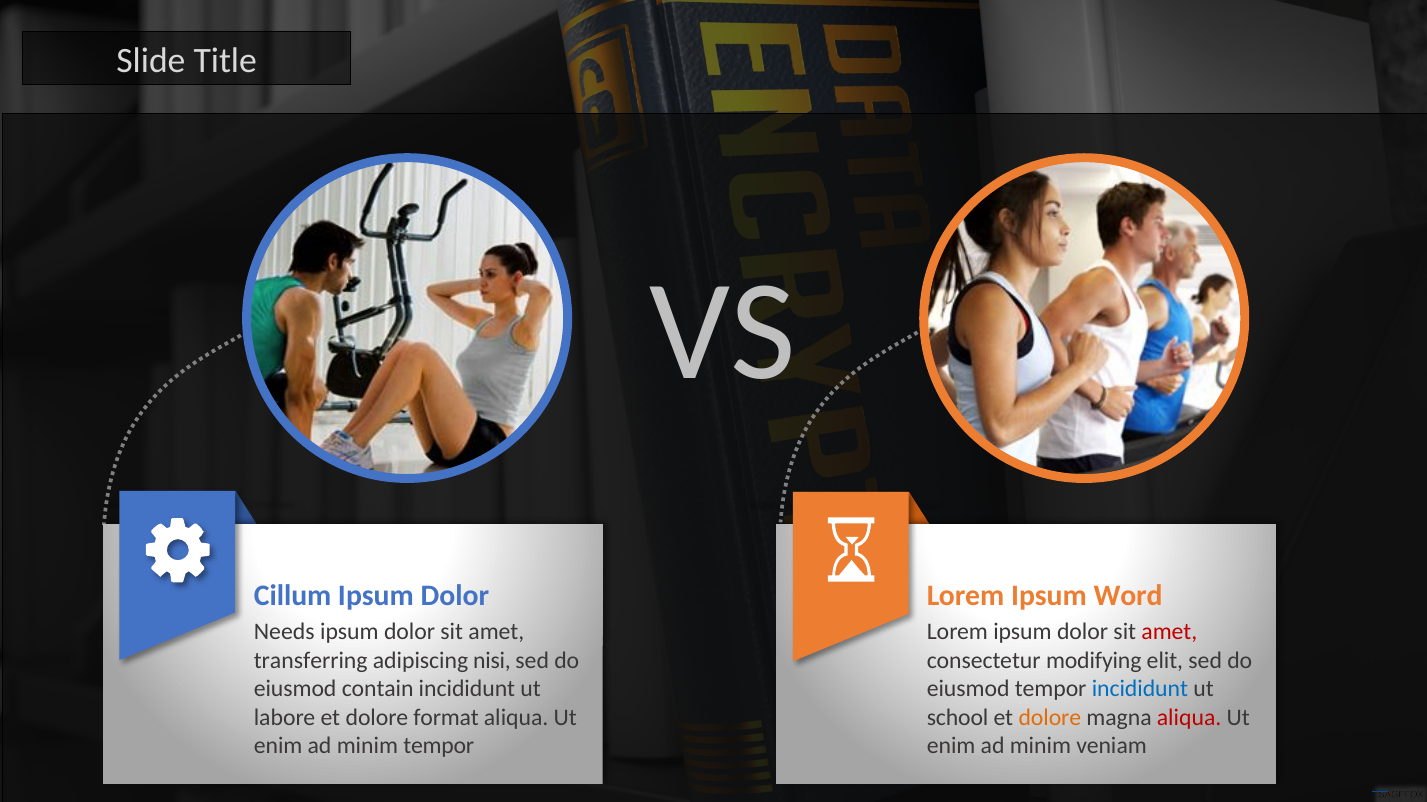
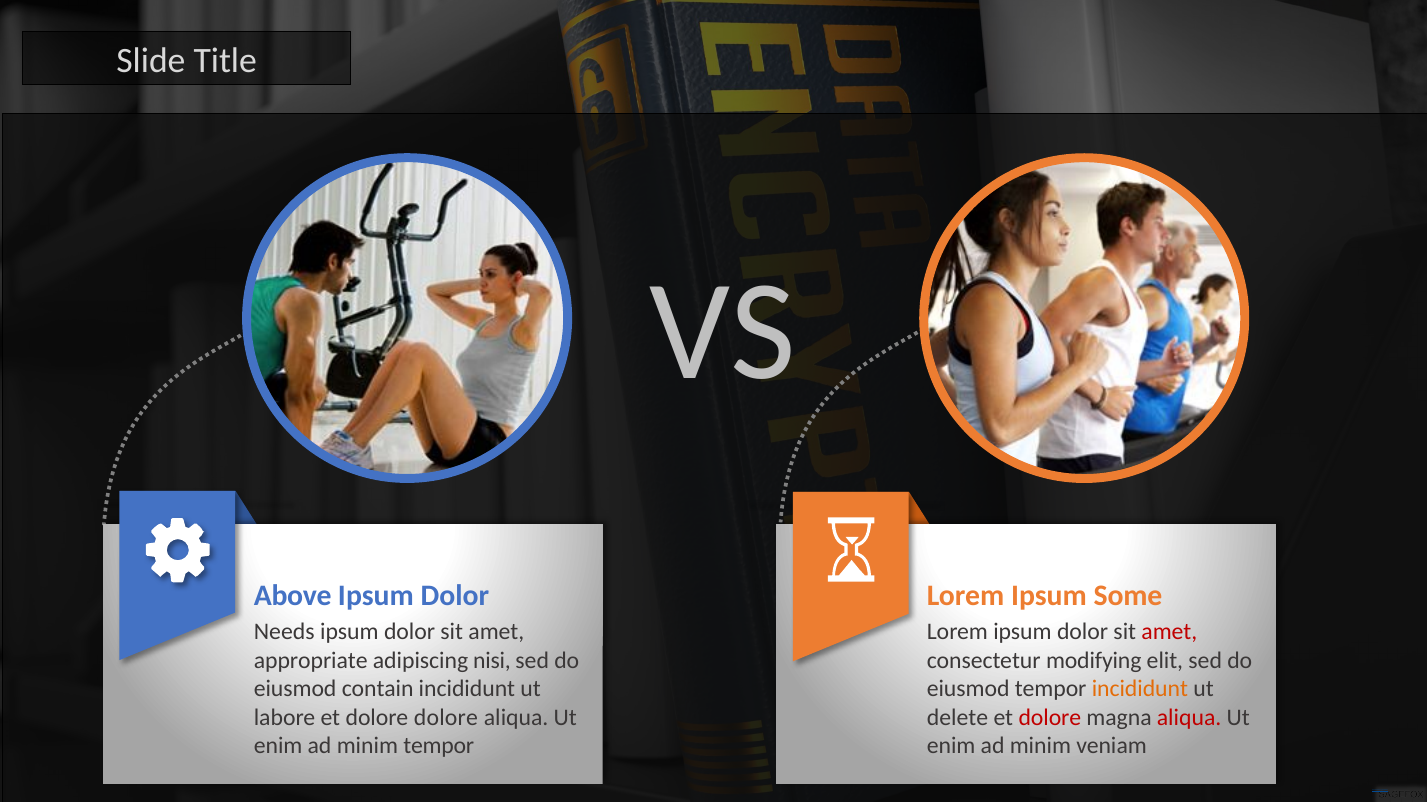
Cillum: Cillum -> Above
Word: Word -> Some
transferring: transferring -> appropriate
incididunt at (1140, 689) colour: blue -> orange
dolore format: format -> dolore
school: school -> delete
dolore at (1050, 718) colour: orange -> red
